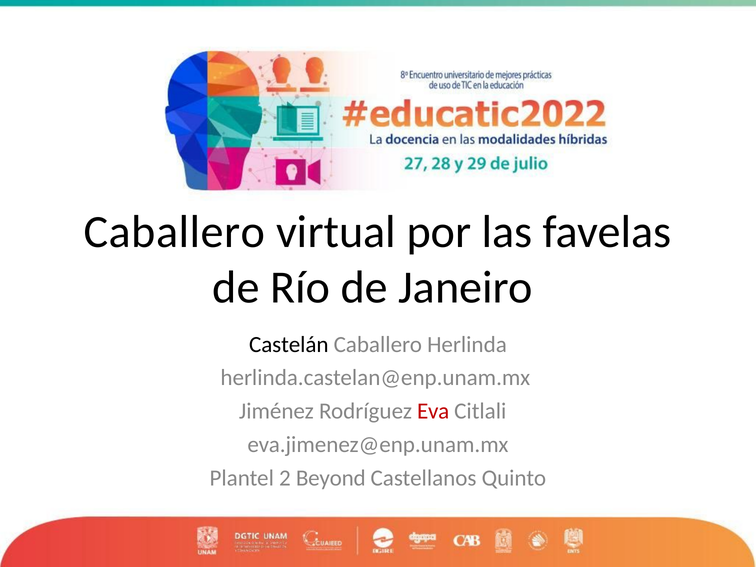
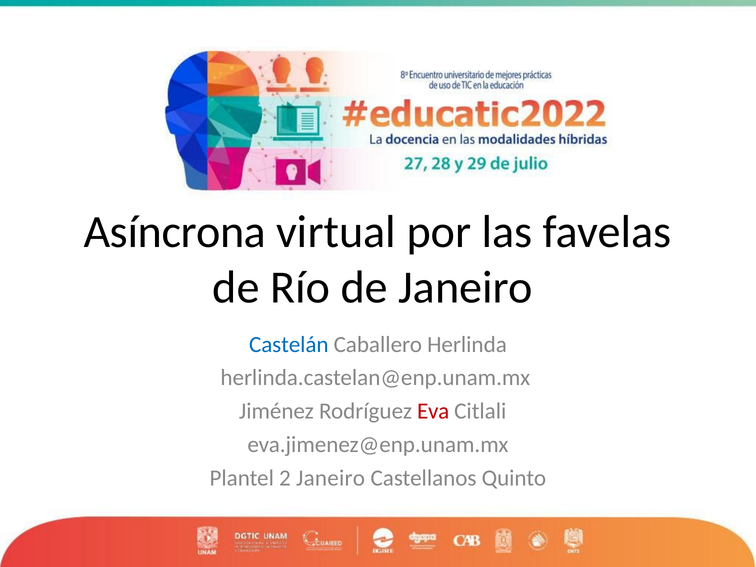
Caballero at (174, 232): Caballero -> Asíncrona
Castelán colour: black -> blue
2 Beyond: Beyond -> Janeiro
